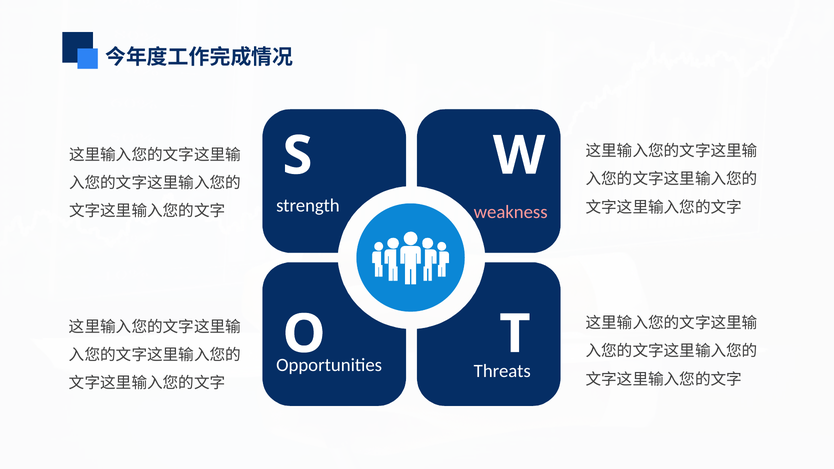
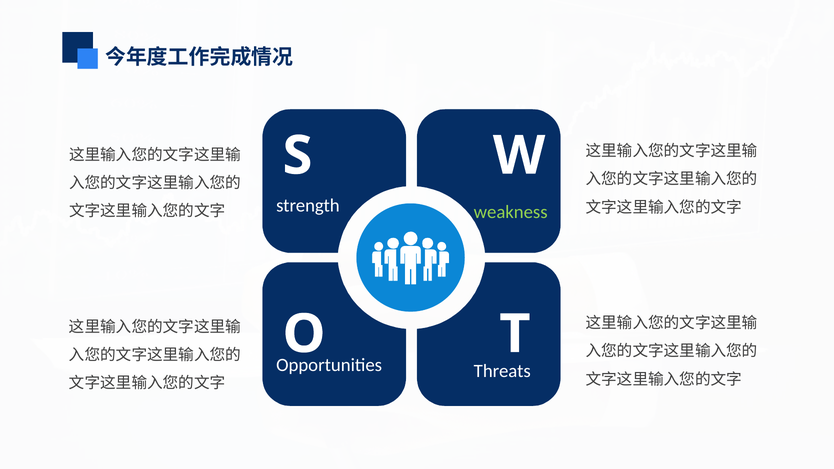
weakness colour: pink -> light green
